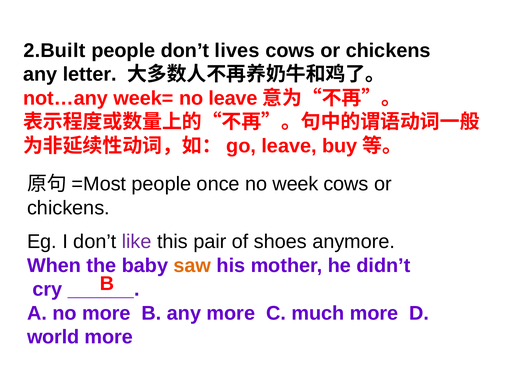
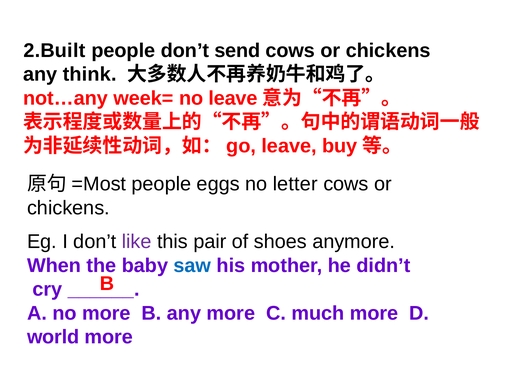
lives: lives -> send
letter: letter -> think
once: once -> eggs
week: week -> letter
saw colour: orange -> blue
